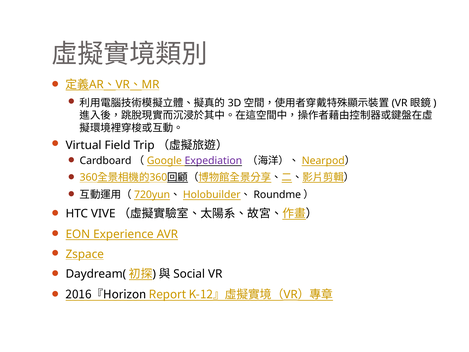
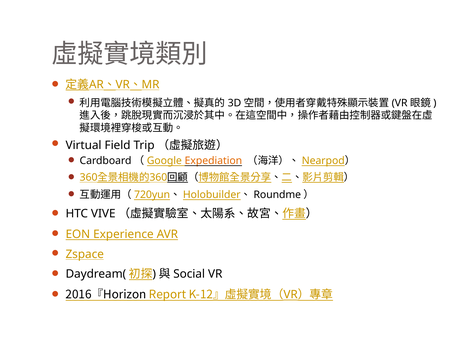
Expediation colour: purple -> orange
